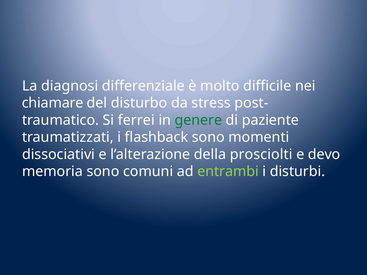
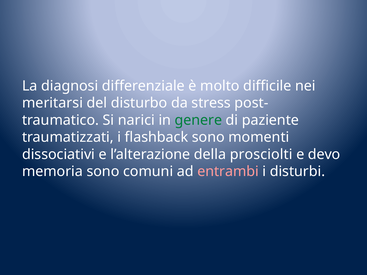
chiamare: chiamare -> meritarsi
ferrei: ferrei -> narici
entrambi colour: light green -> pink
